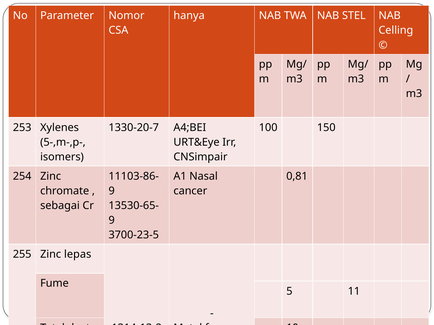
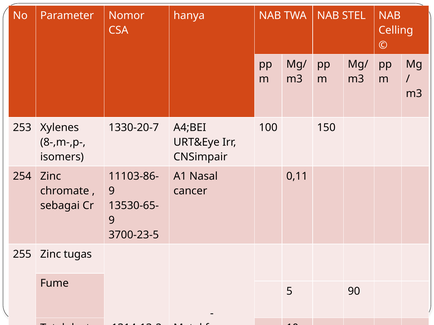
5-,m-,p-: 5-,m-,p- -> 8-,m-,p-
0,81: 0,81 -> 0,11
lepas: lepas -> tugas
11: 11 -> 90
